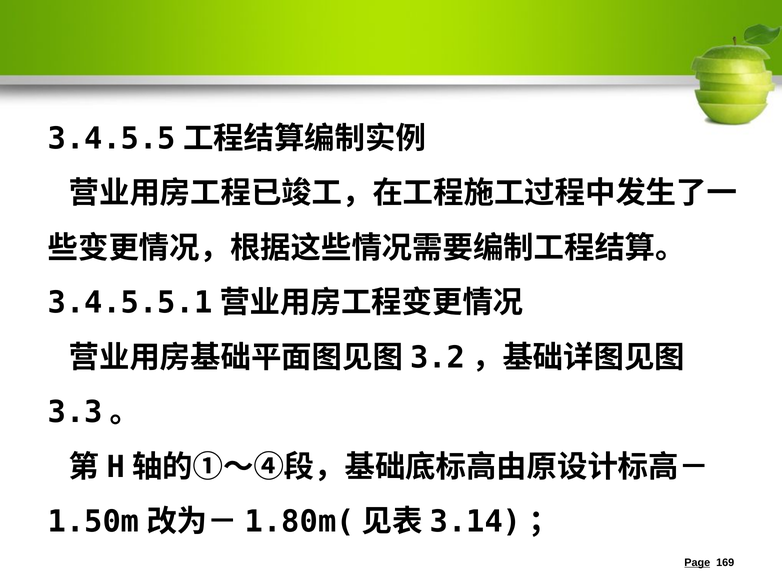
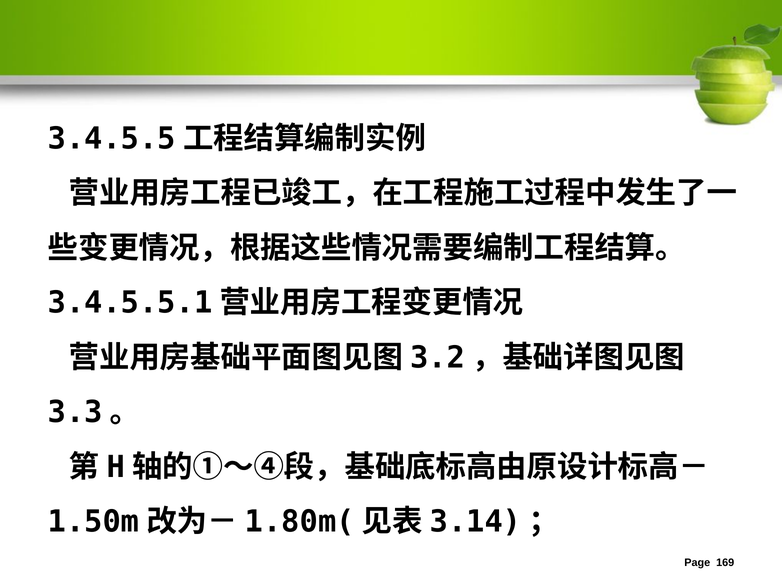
Page underline: present -> none
